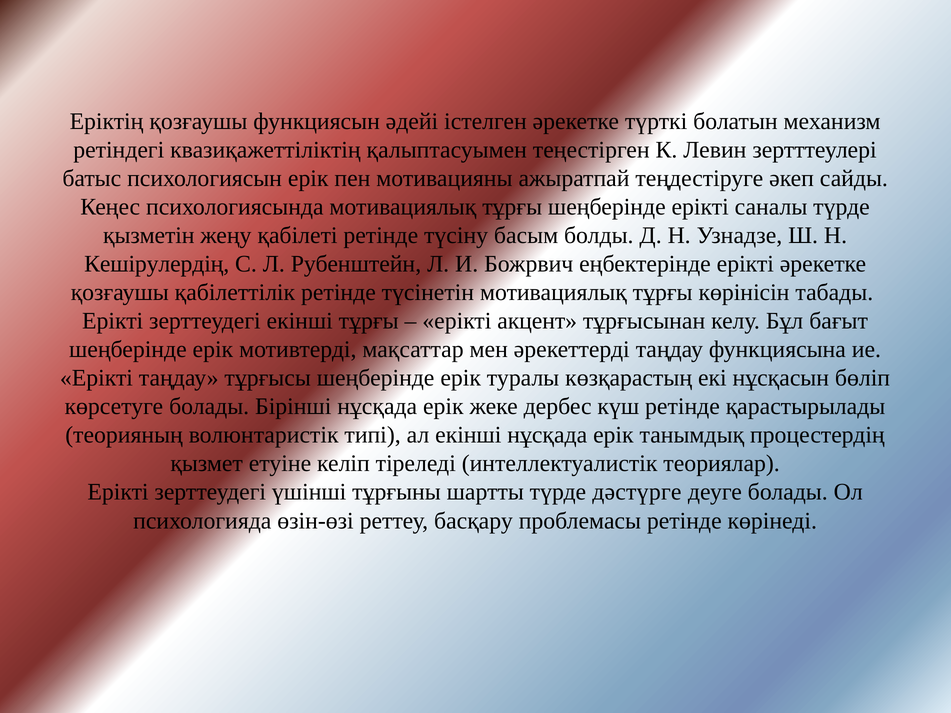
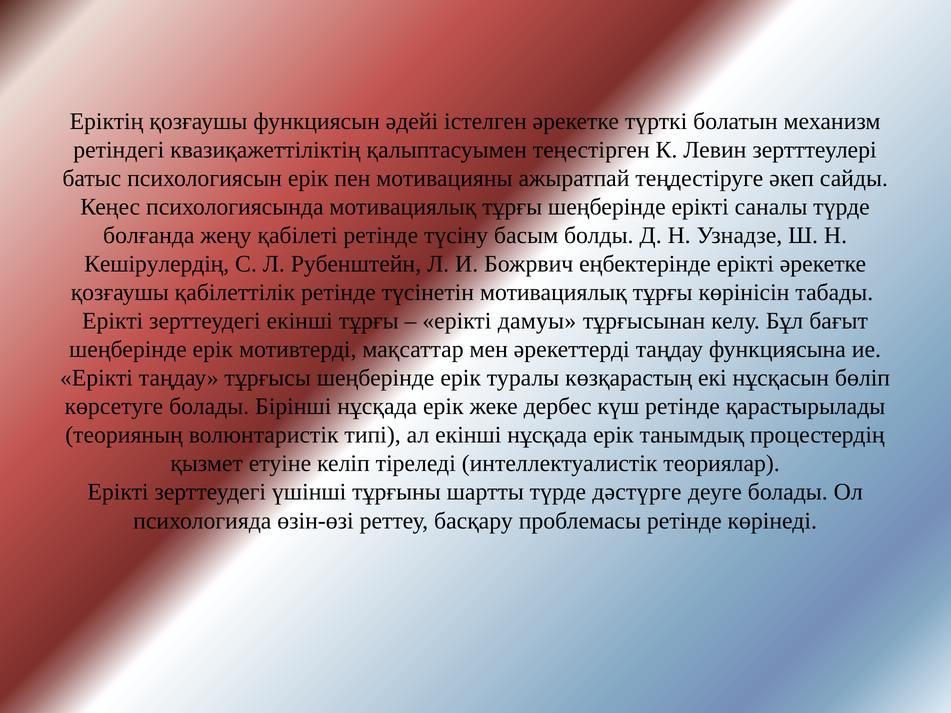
қызметін: қызметін -> болғанда
акцент: акцент -> дамуы
